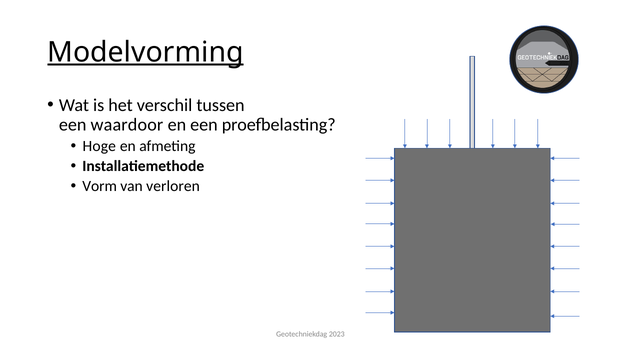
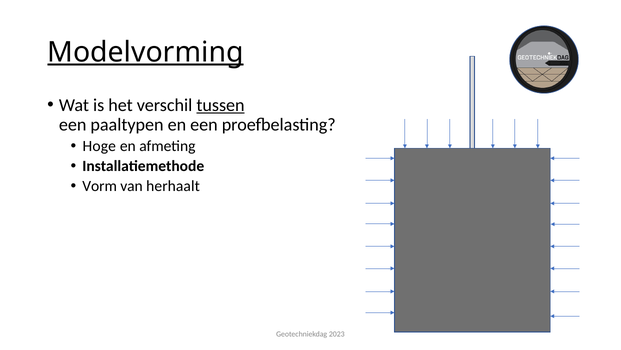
tussen underline: none -> present
waardoor: waardoor -> paaltypen
verloren: verloren -> herhaalt
